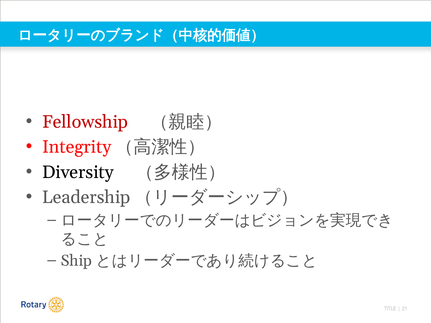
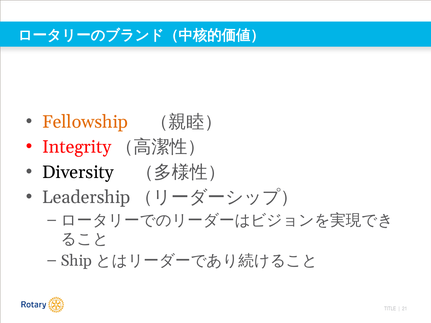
Fellowship colour: red -> orange
